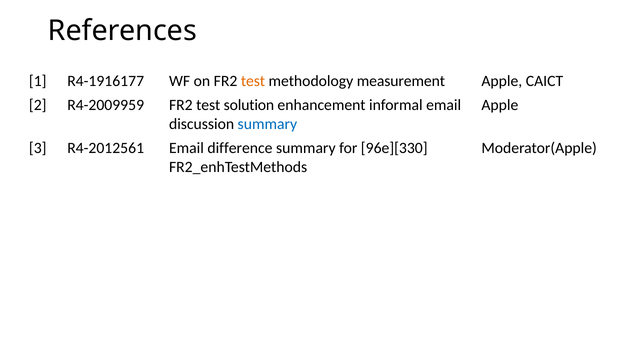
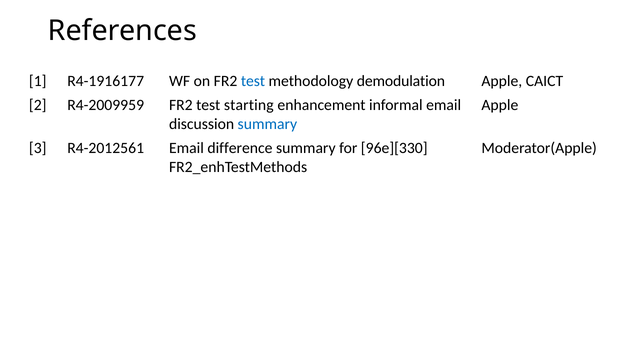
test at (253, 81) colour: orange -> blue
measurement: measurement -> demodulation
solution: solution -> starting
